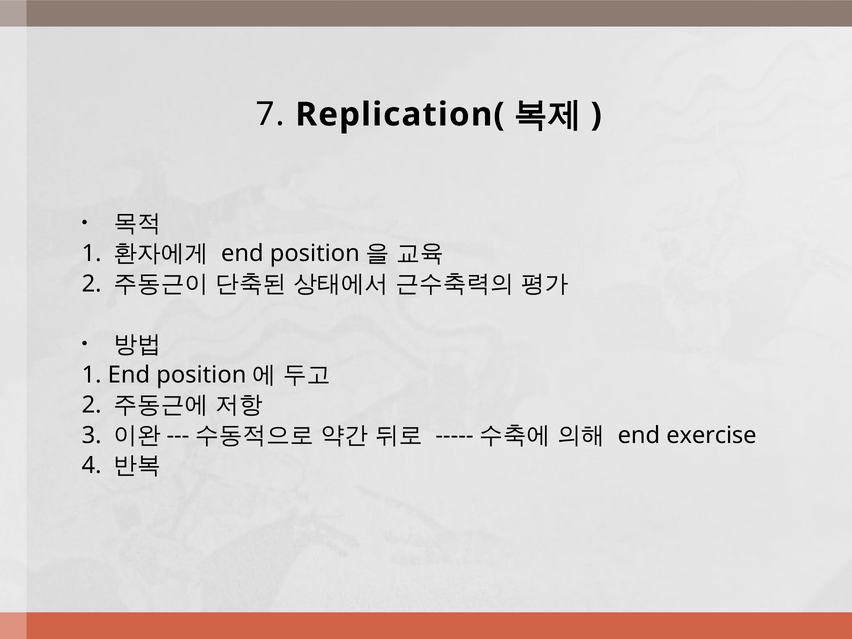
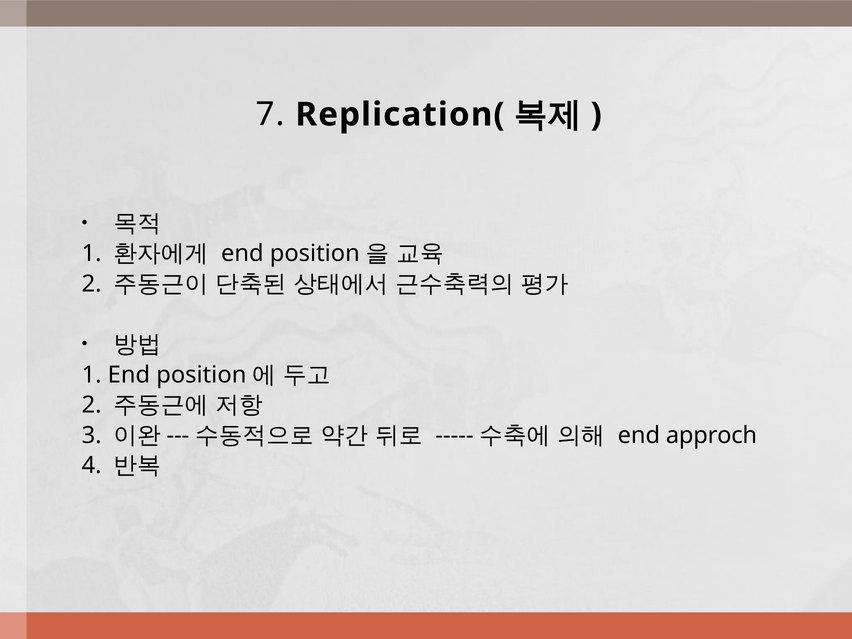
exercise: exercise -> approch
